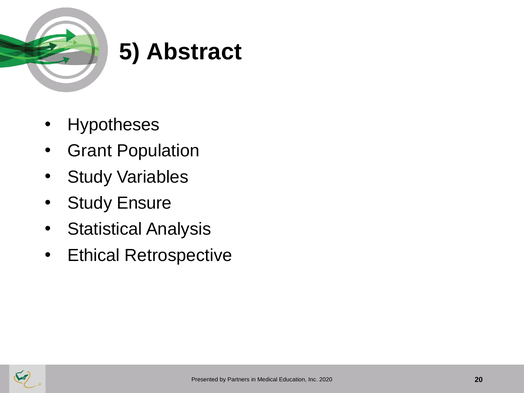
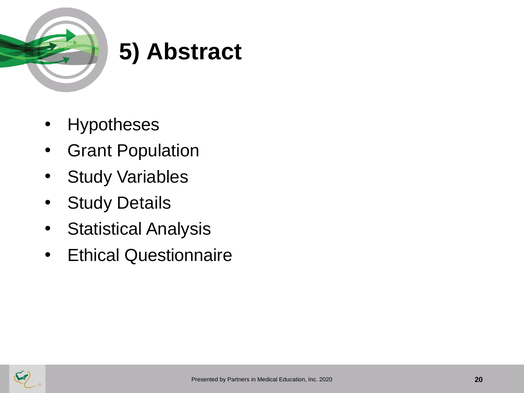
Ensure: Ensure -> Details
Retrospective: Retrospective -> Questionnaire
